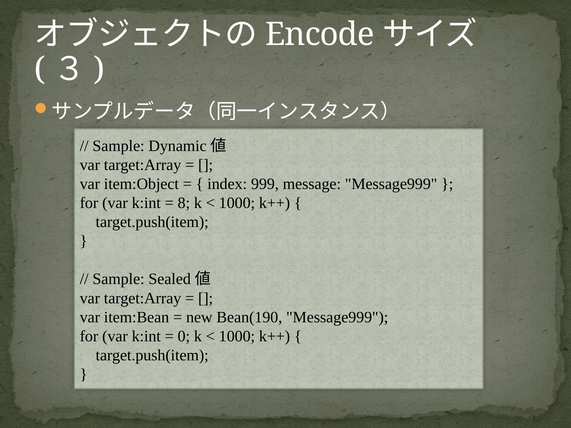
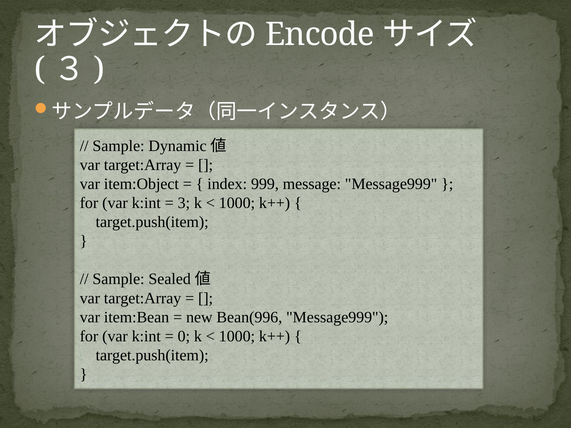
8: 8 -> 3
Bean(190: Bean(190 -> Bean(996
